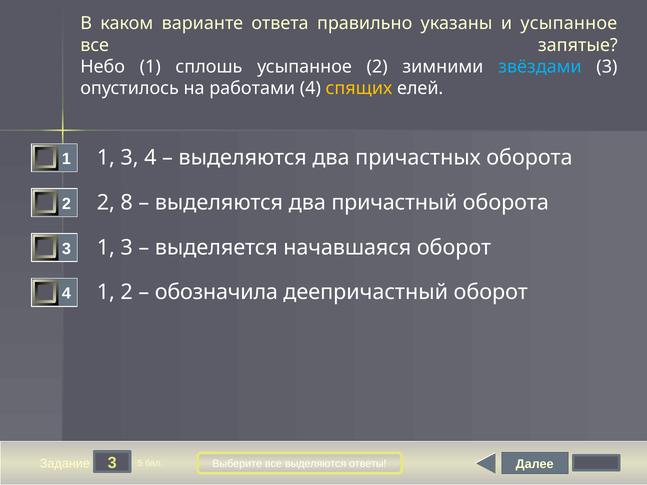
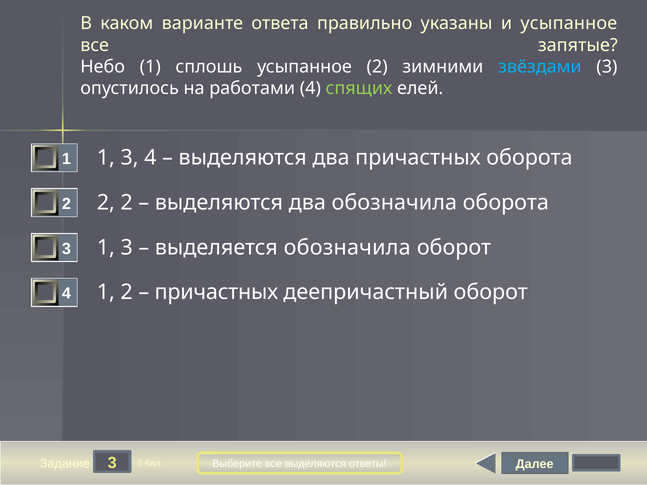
спящих colour: yellow -> light green
2 8: 8 -> 2
два причастный: причастный -> обозначила
выделяется начавшаяся: начавшаяся -> обозначила
обозначила at (216, 292): обозначила -> причастных
